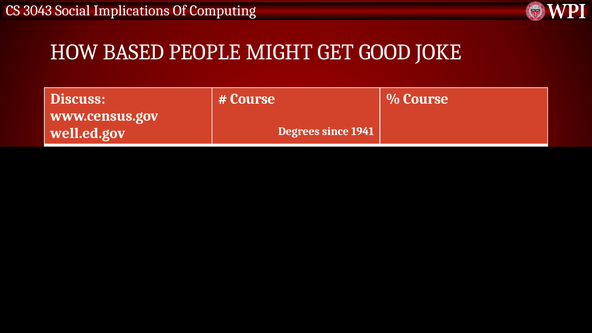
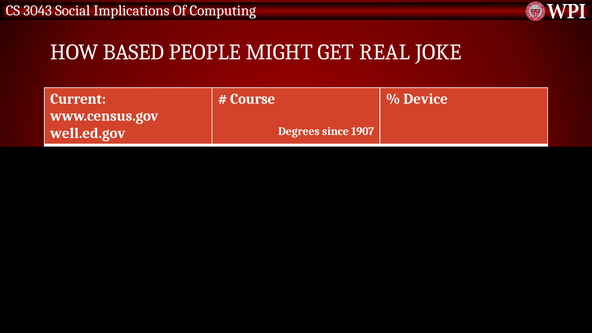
GOOD: GOOD -> REAL
Discuss: Discuss -> Current
Course at (426, 99): Course -> Device
1941: 1941 -> 1907
